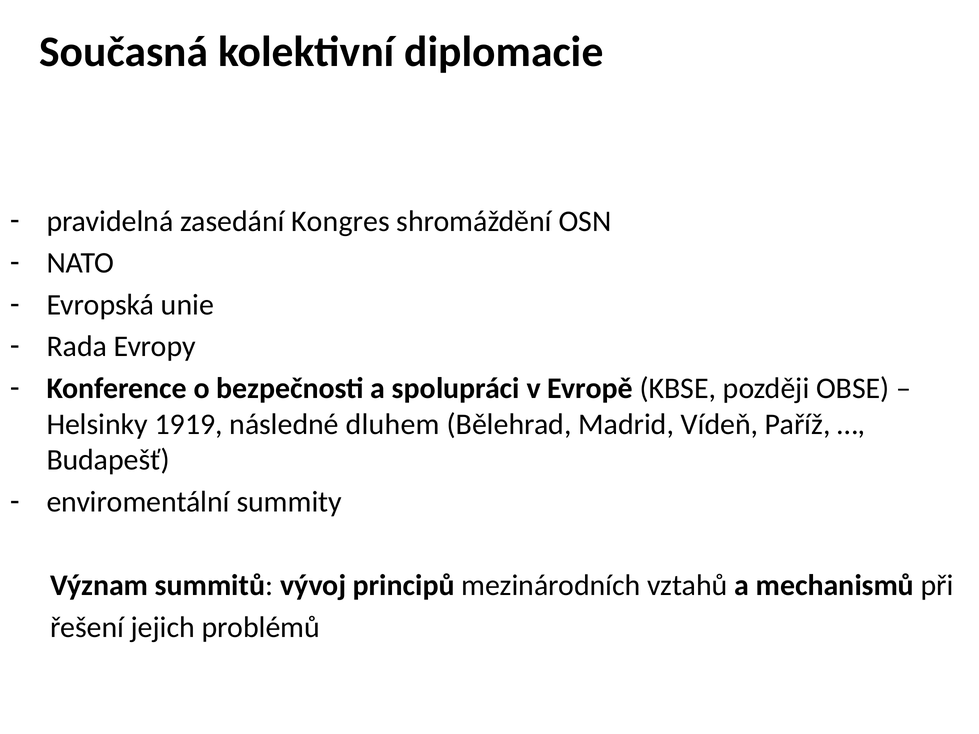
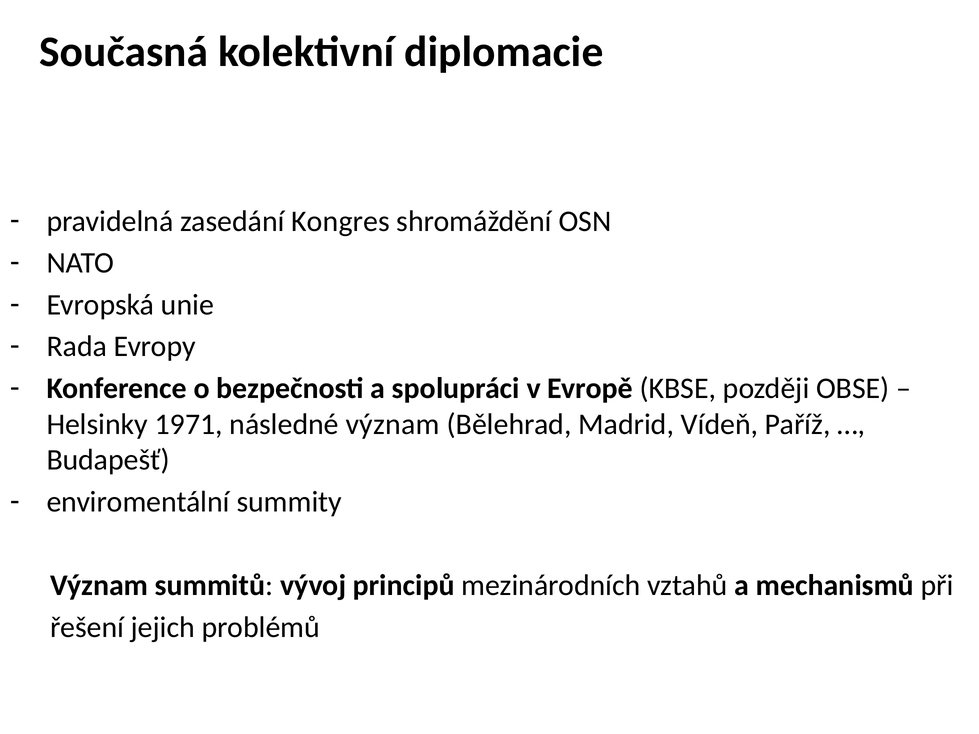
1919: 1919 -> 1971
následné dluhem: dluhem -> význam
